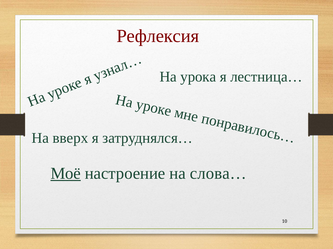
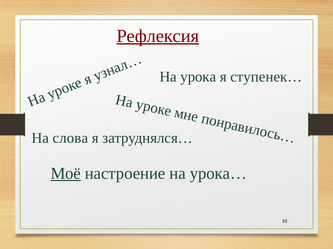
Рефлексия underline: none -> present
лестница…: лестница… -> ступенек…
вверх: вверх -> слова
слова…: слова… -> урока…
